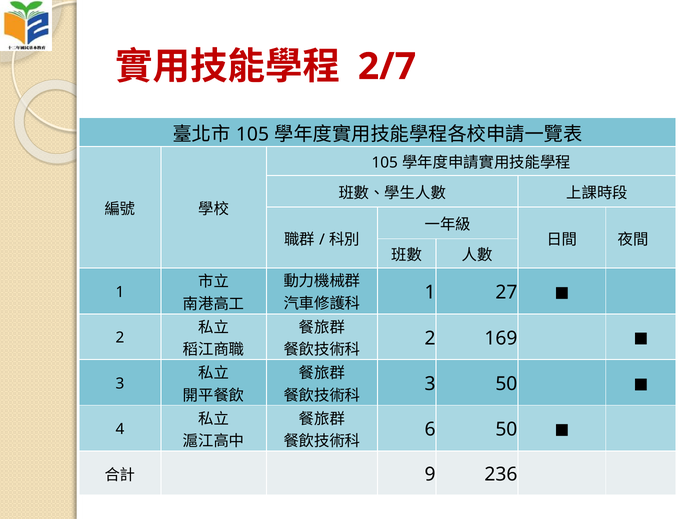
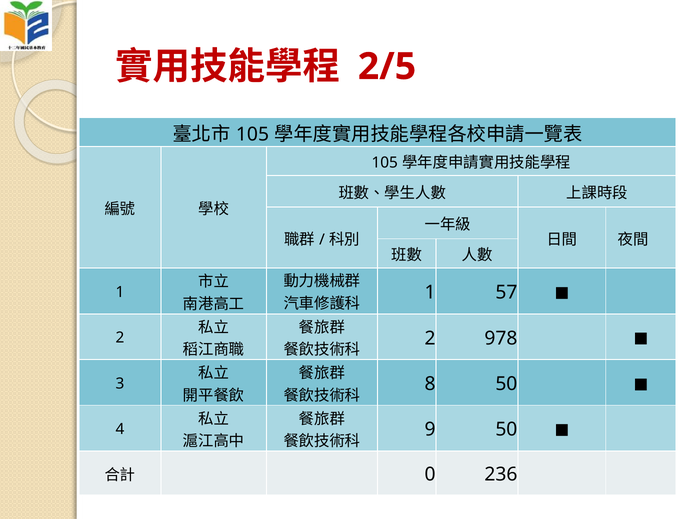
2/7: 2/7 -> 2/5
27: 27 -> 57
169: 169 -> 978
3 at (430, 384): 3 -> 8
6: 6 -> 9
9: 9 -> 0
